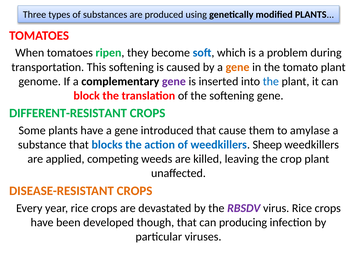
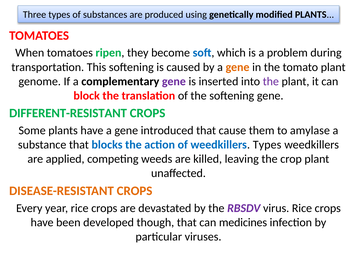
the at (271, 81) colour: blue -> purple
weedkillers Sheep: Sheep -> Types
producing: producing -> medicines
